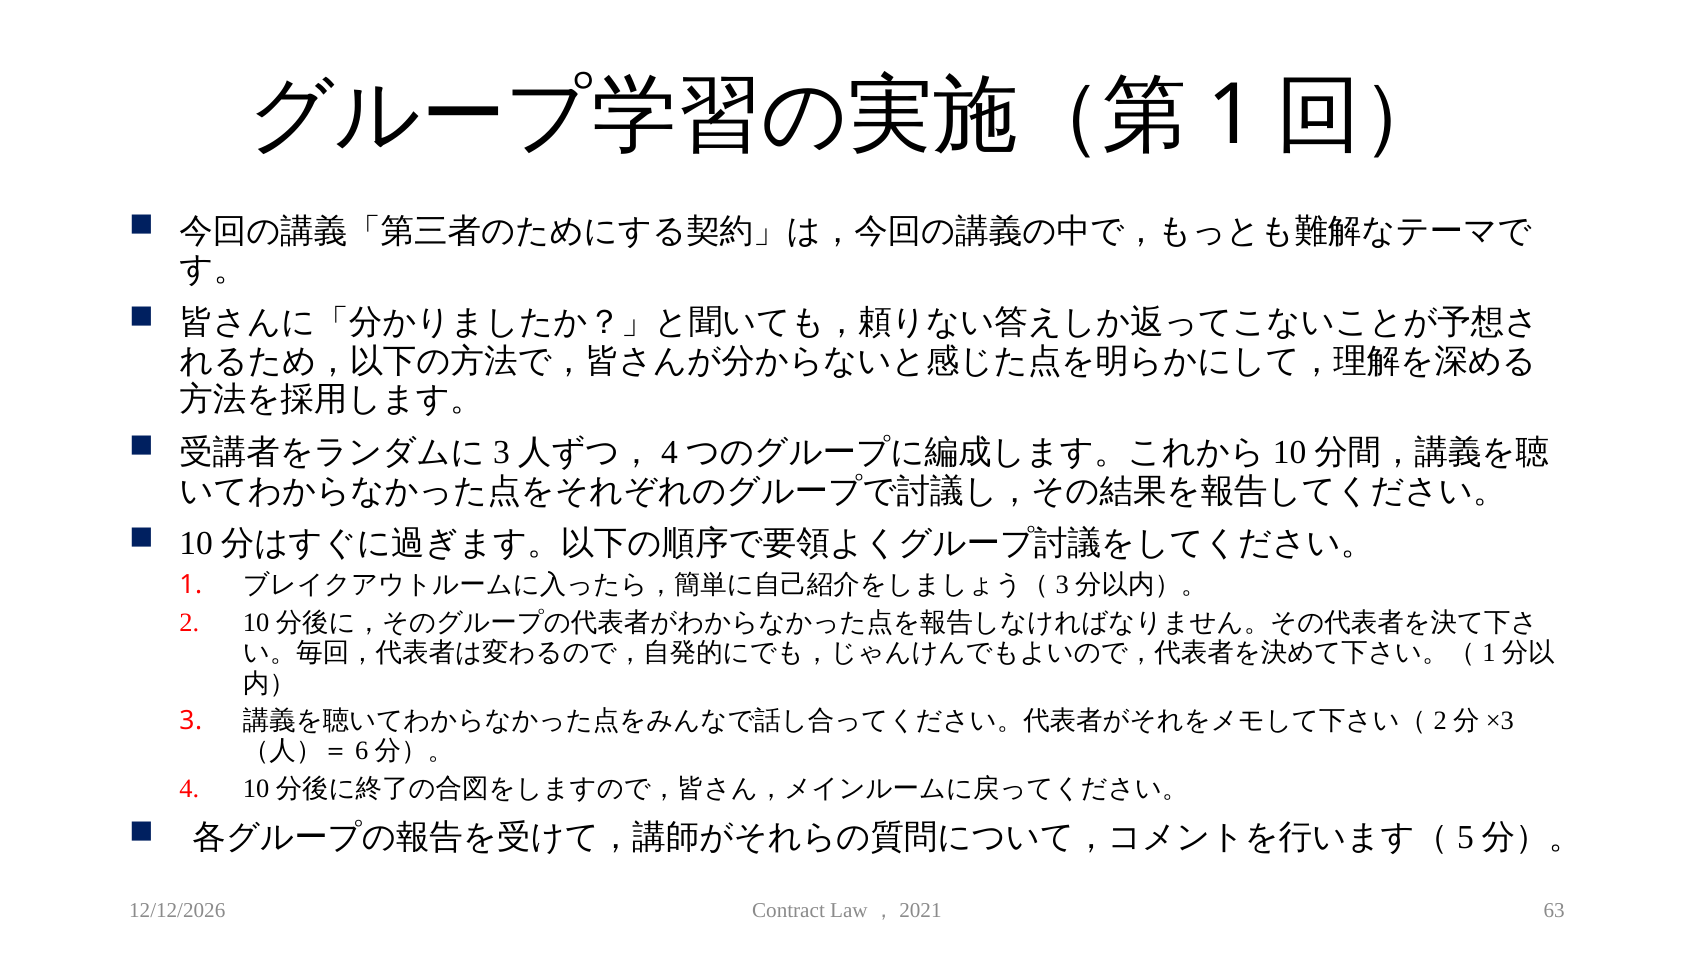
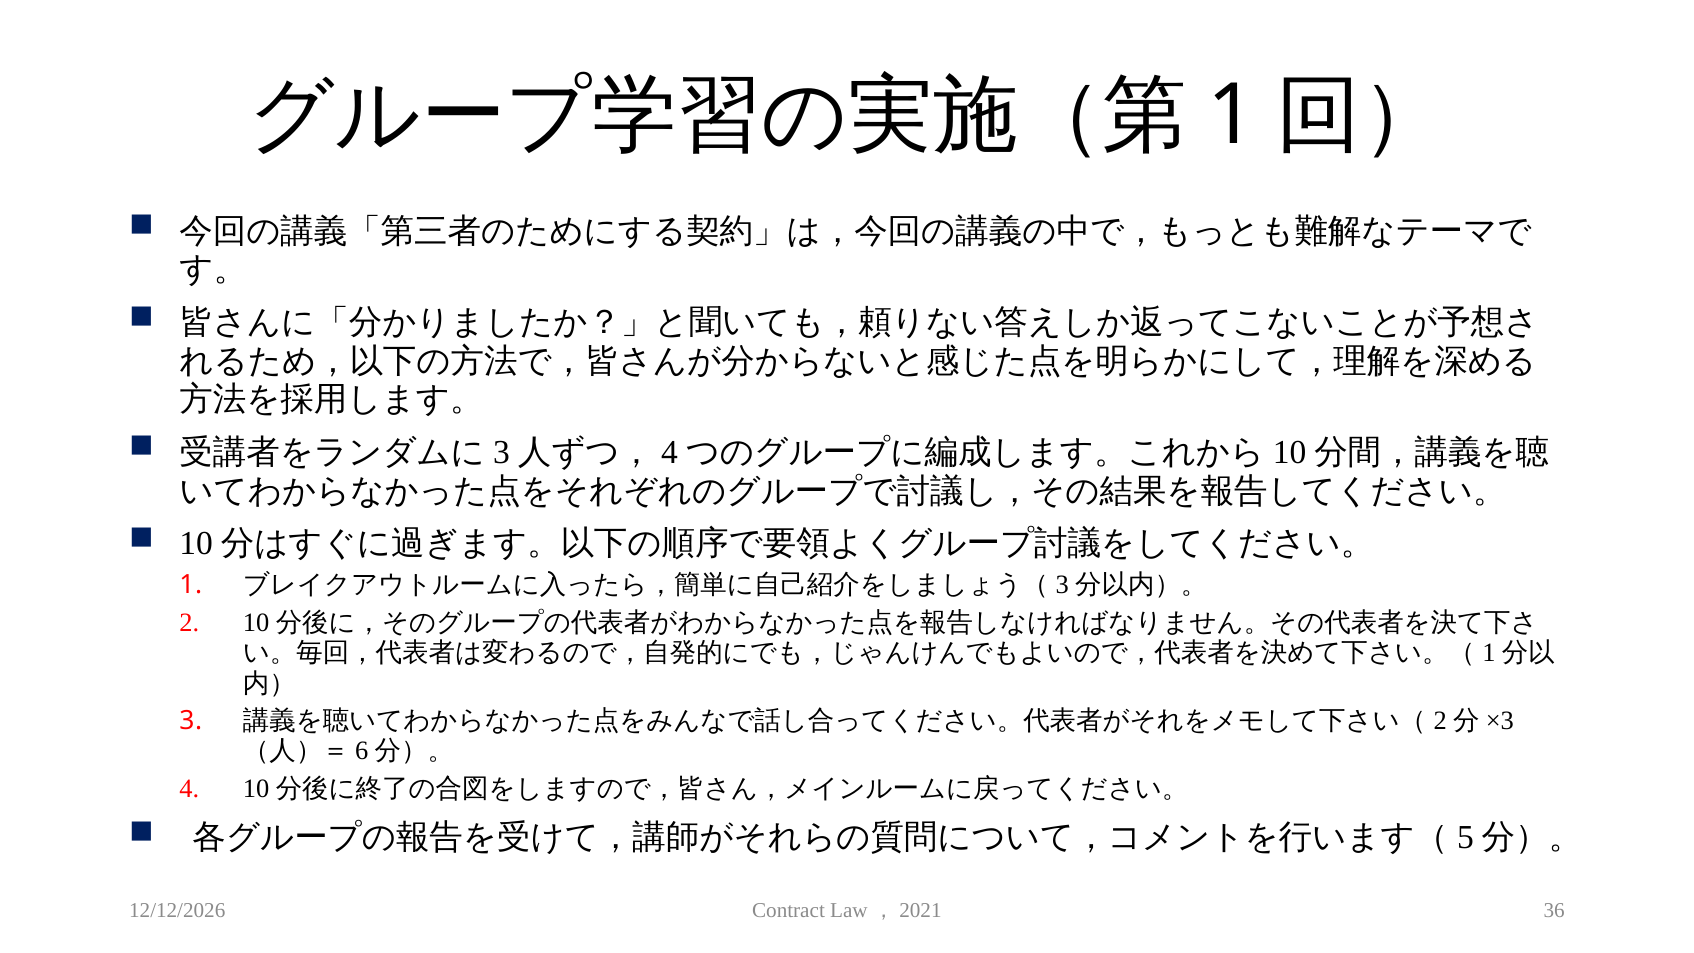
63: 63 -> 36
